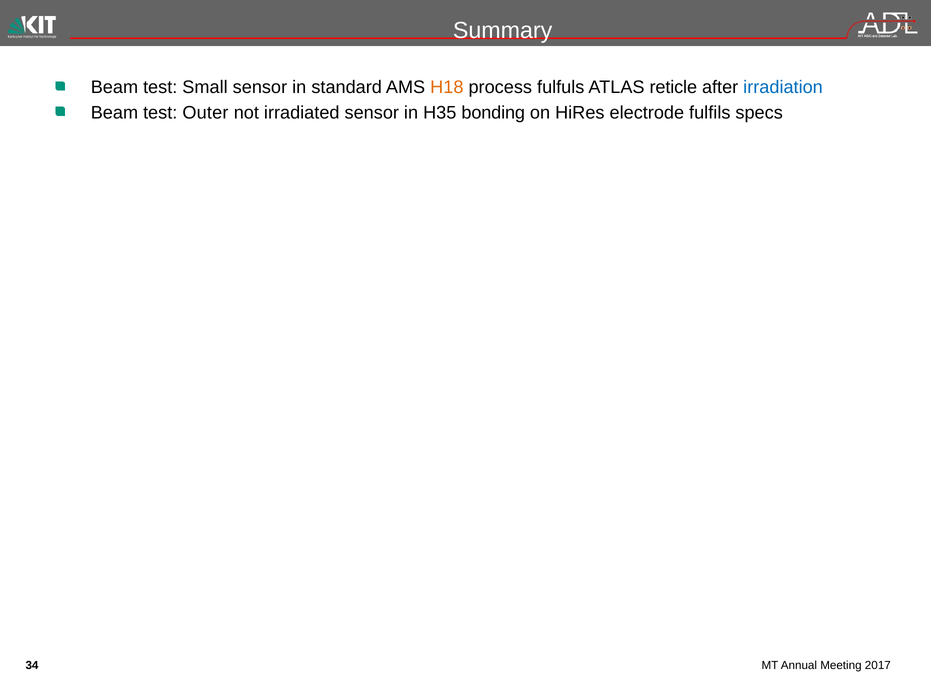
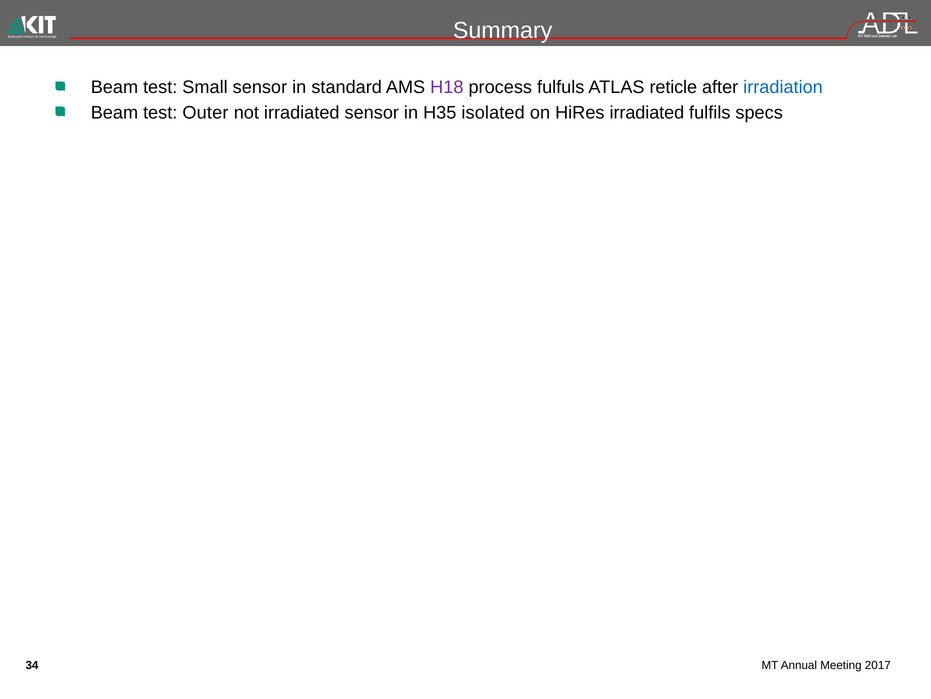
H18 colour: orange -> purple
bonding: bonding -> isolated
HiRes electrode: electrode -> irradiated
